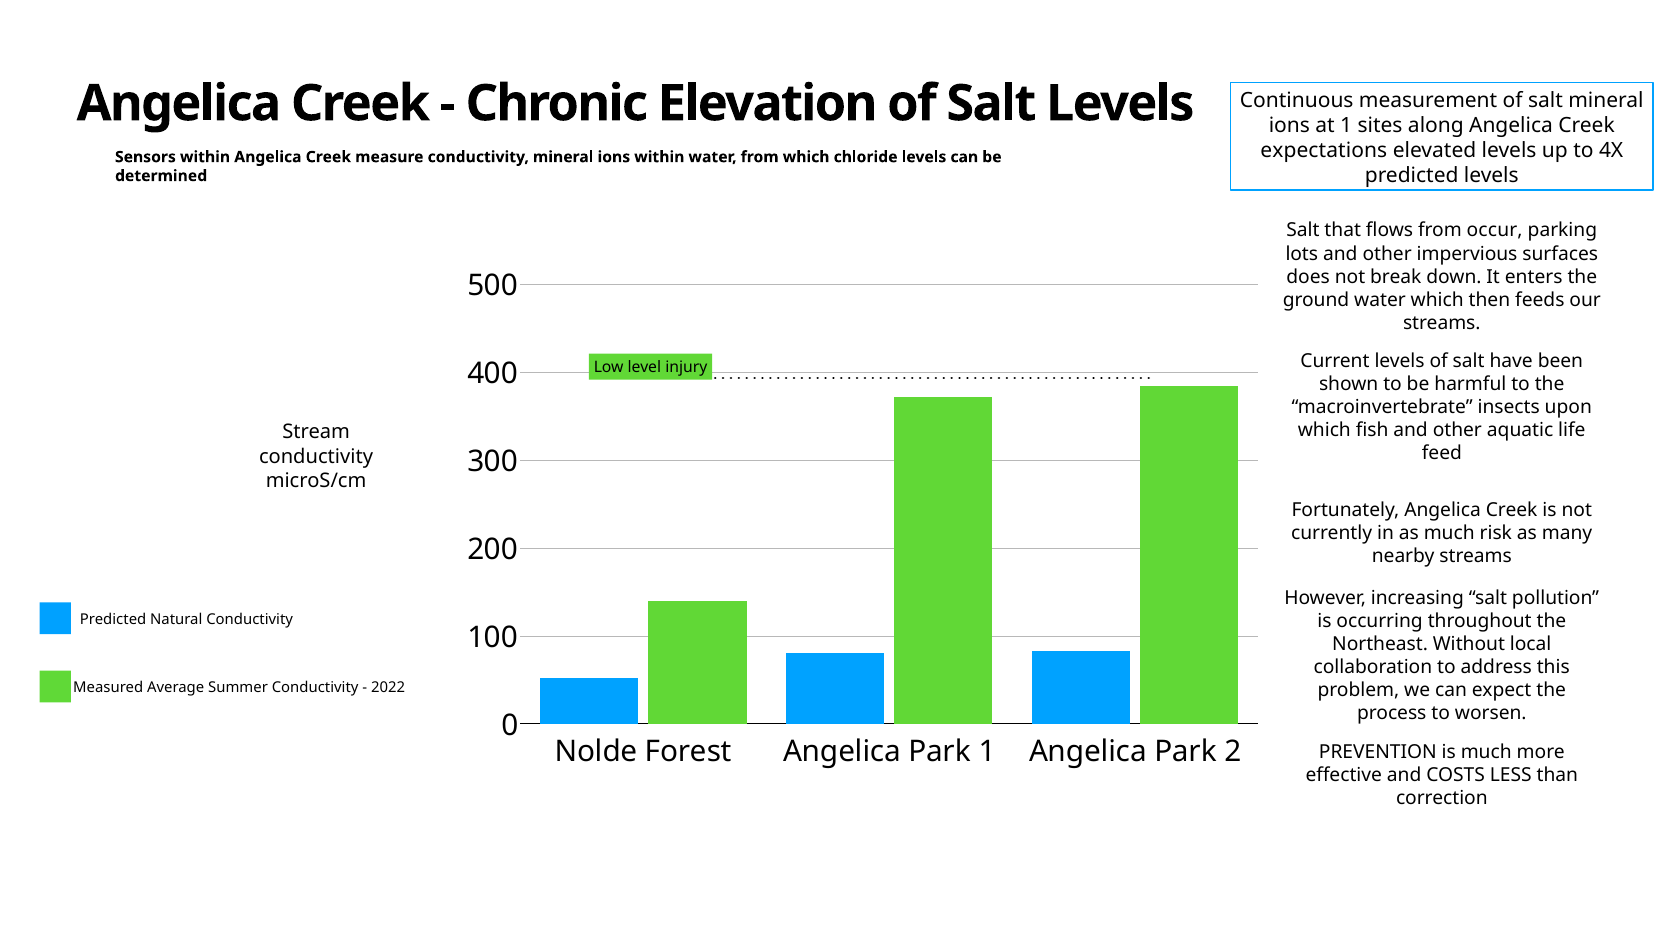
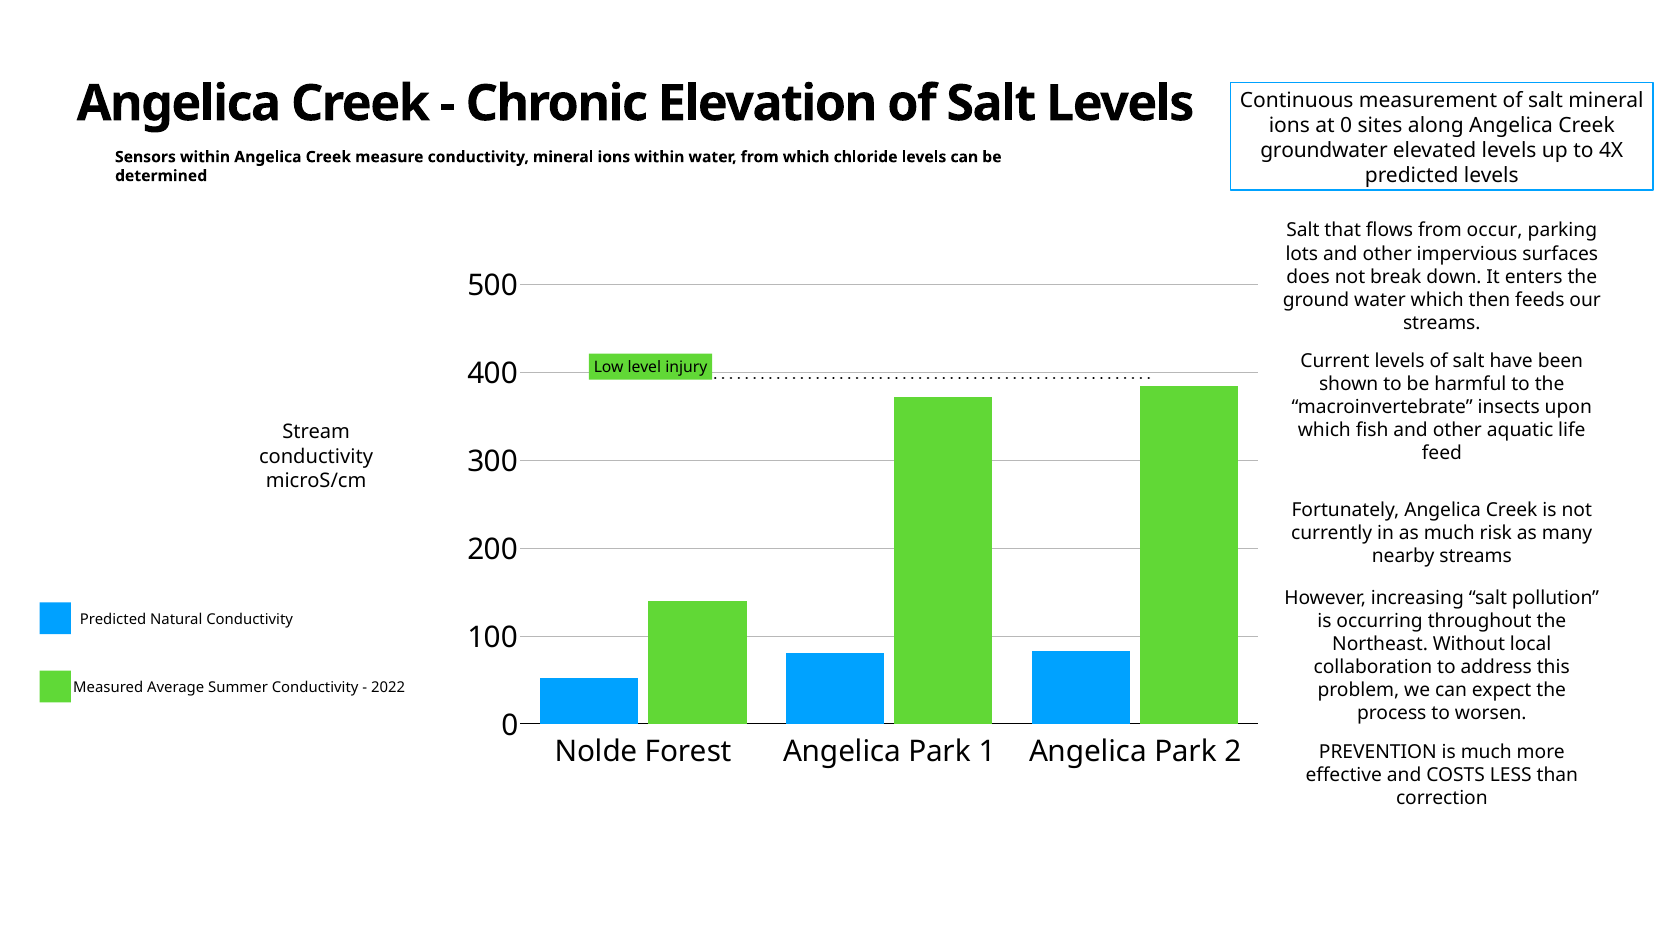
at 1: 1 -> 0
expectations: expectations -> groundwater
